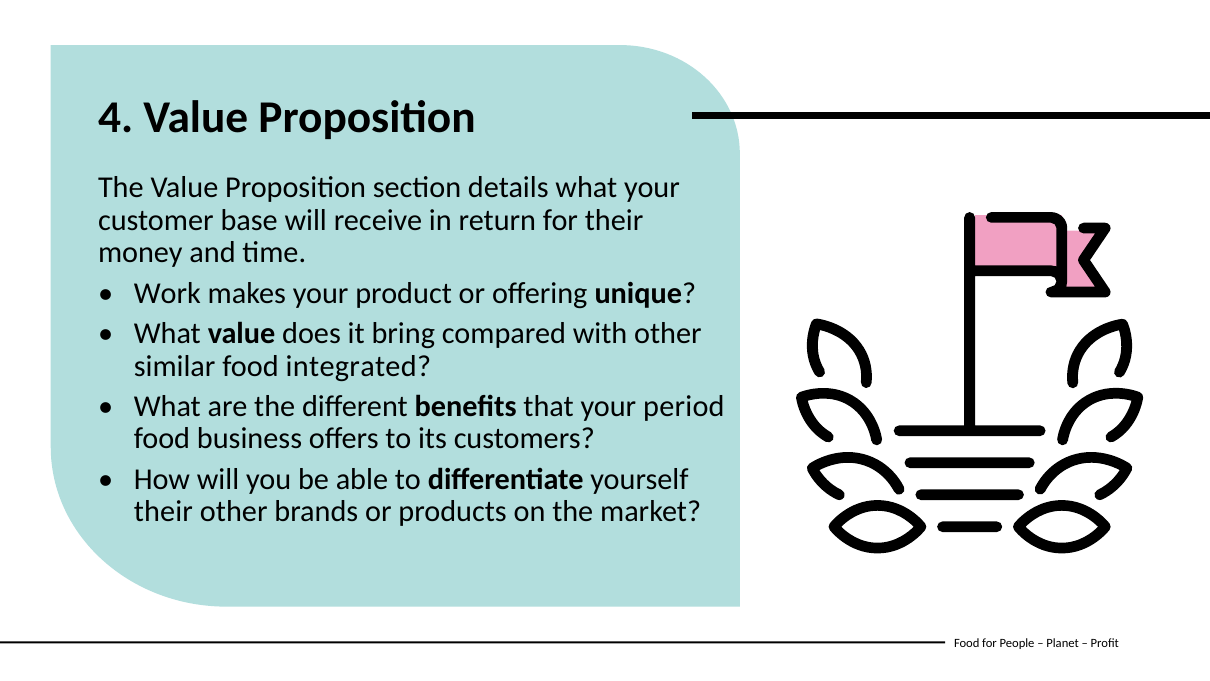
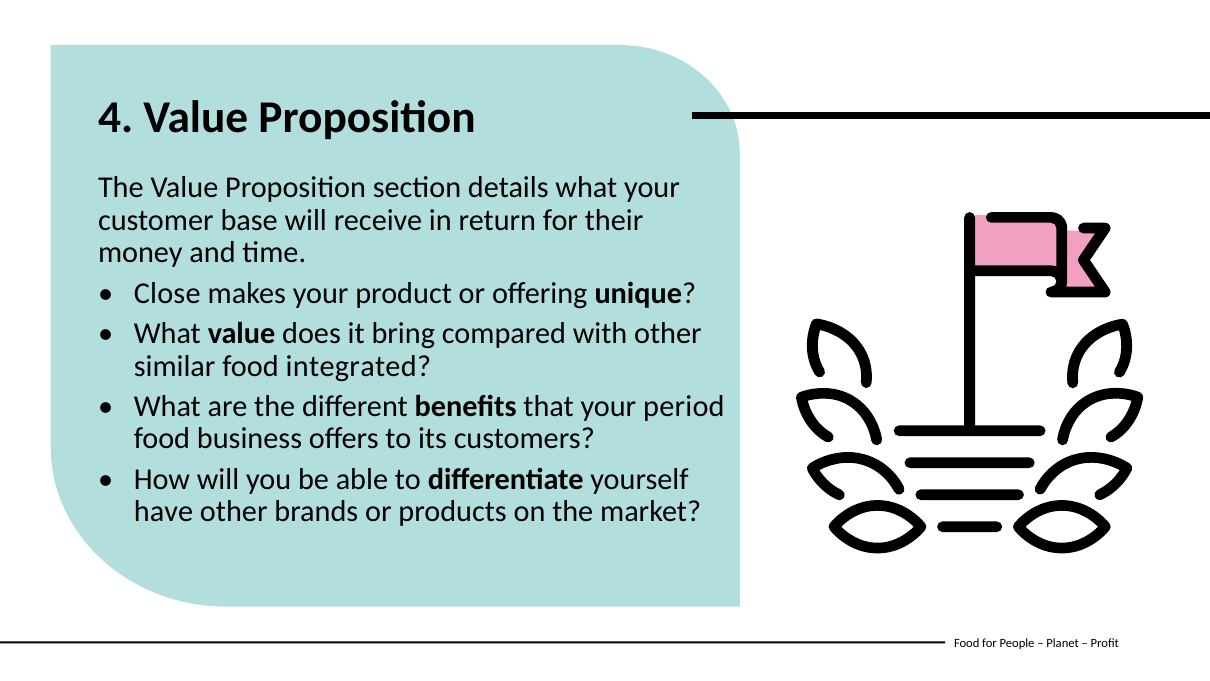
Work: Work -> Close
their at (163, 512): their -> have
